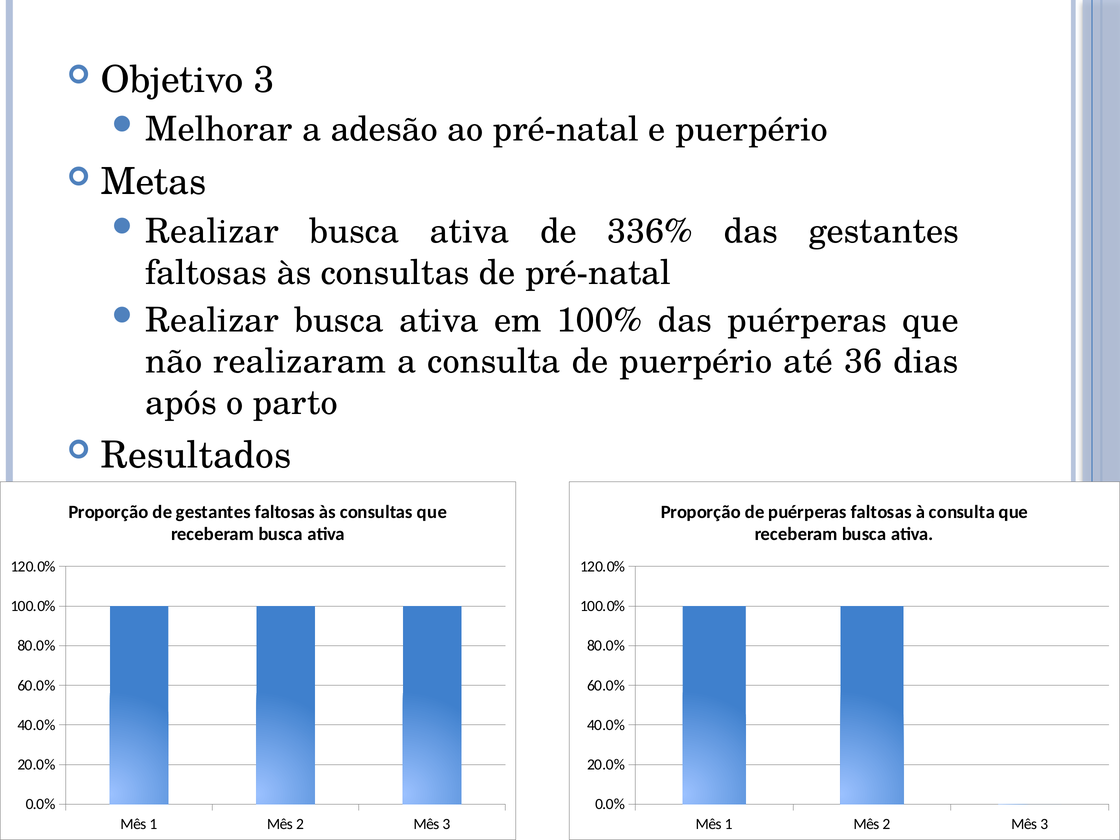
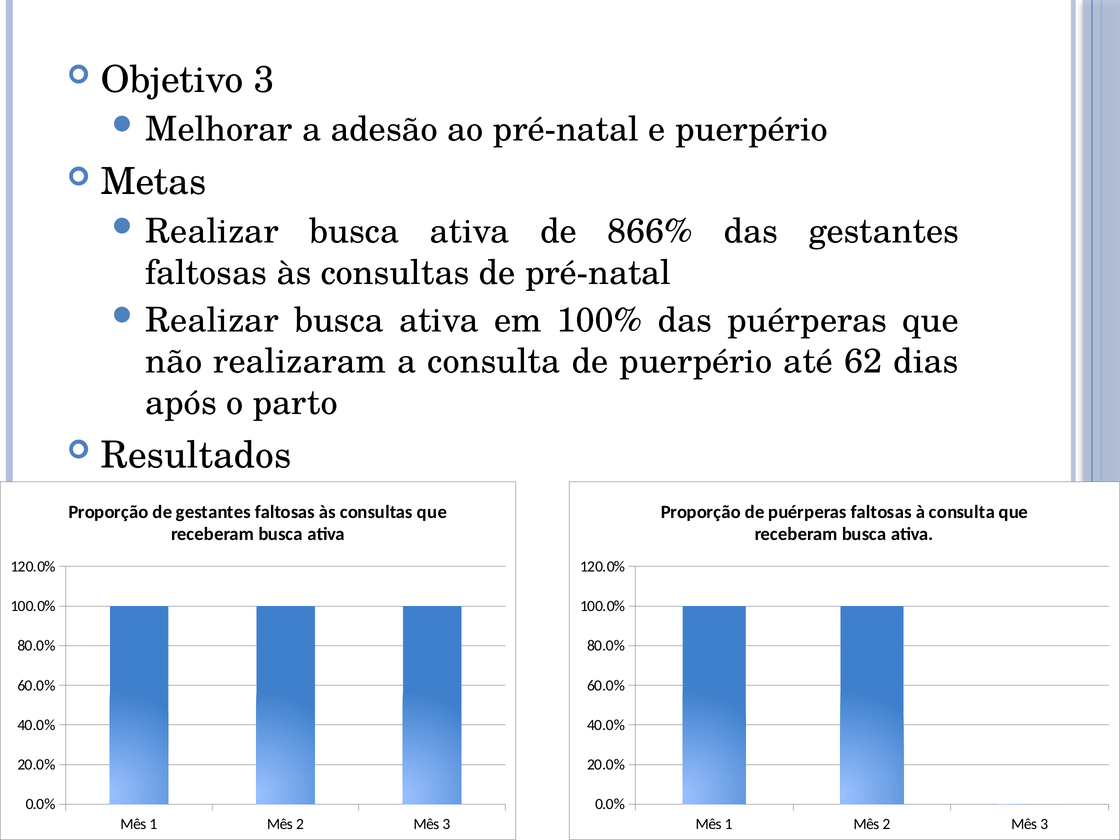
336%: 336% -> 866%
36: 36 -> 62
